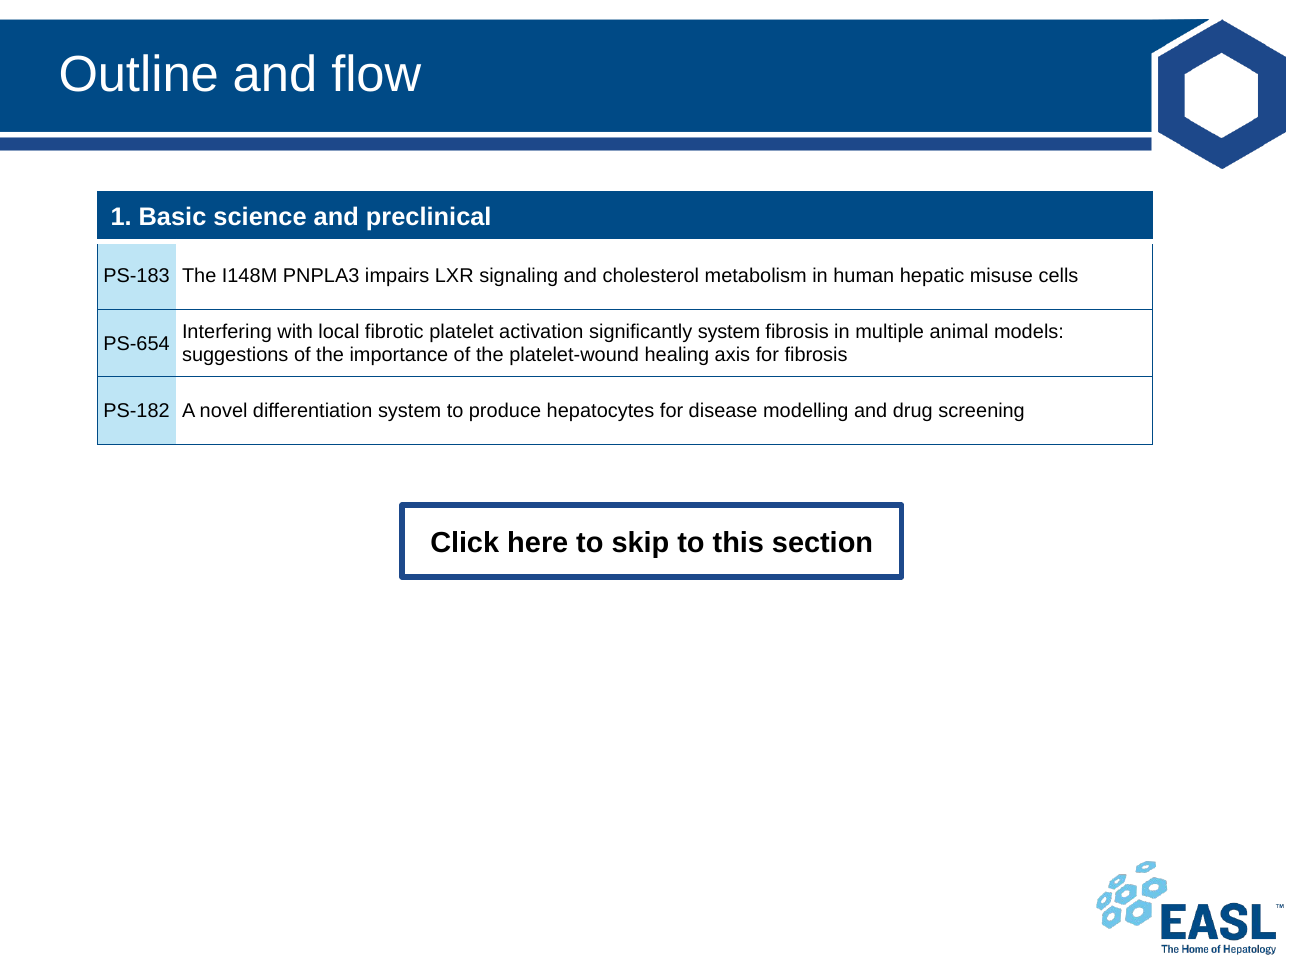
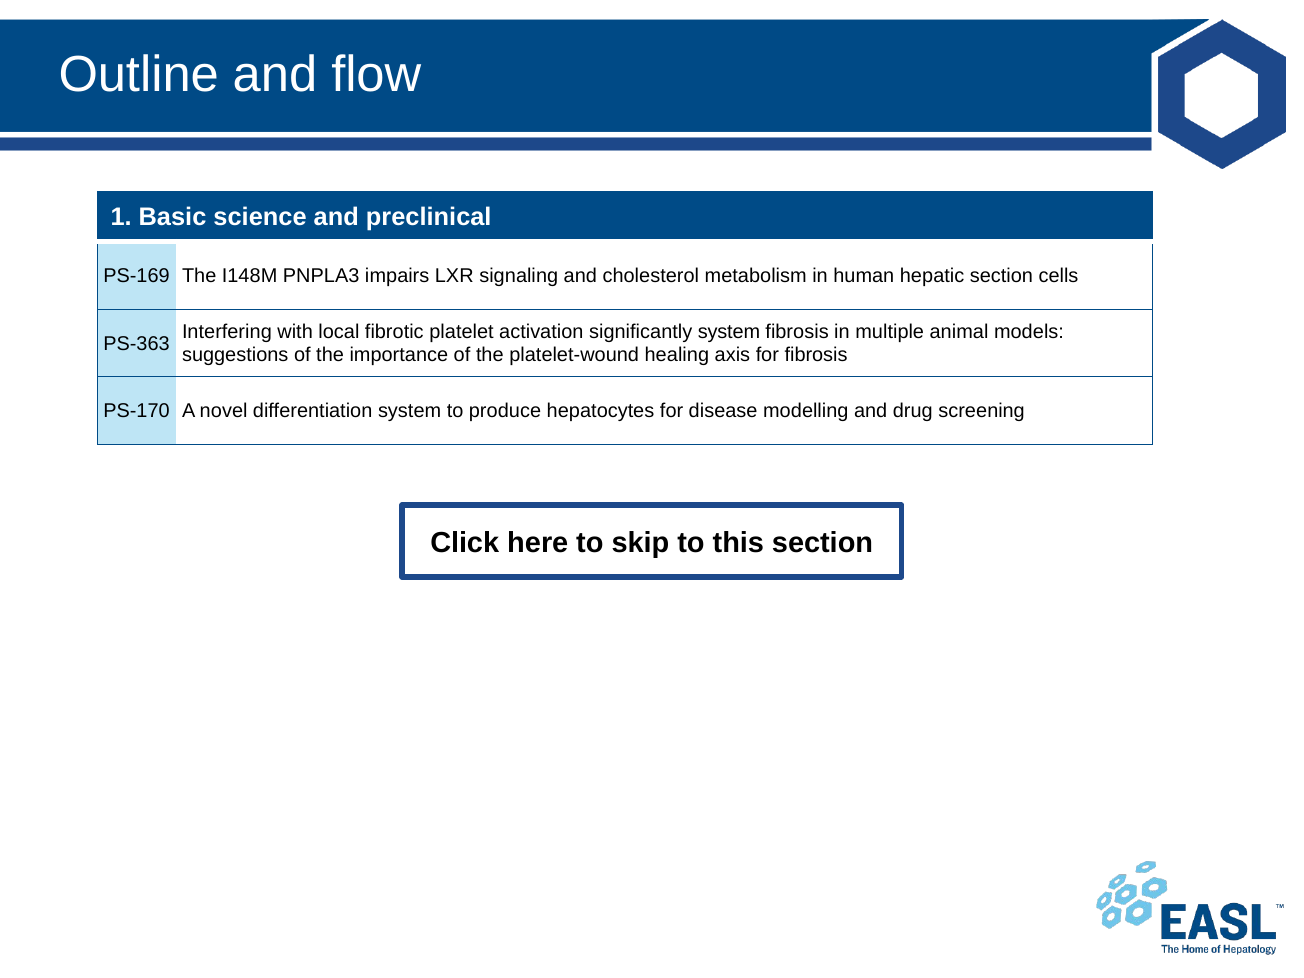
PS-183: PS-183 -> PS-169
hepatic misuse: misuse -> section
PS-654: PS-654 -> PS-363
PS-182: PS-182 -> PS-170
